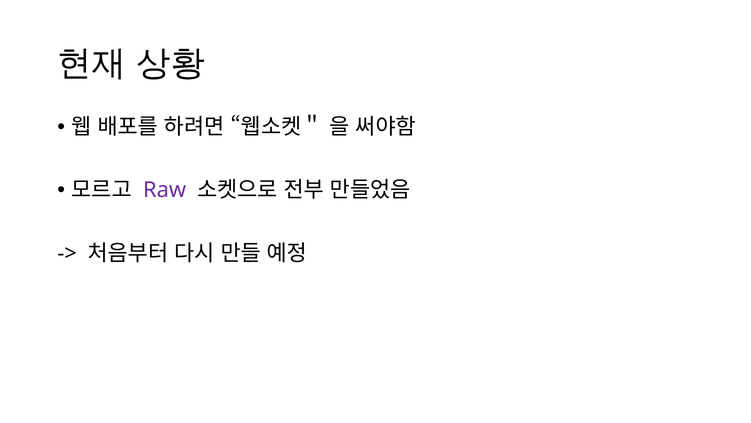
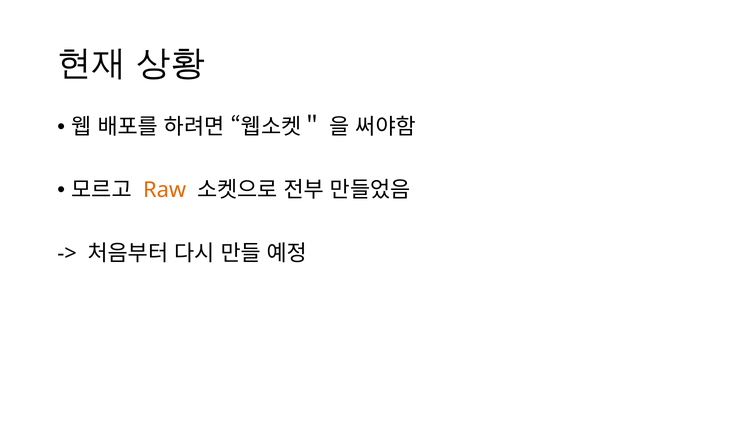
Raw colour: purple -> orange
